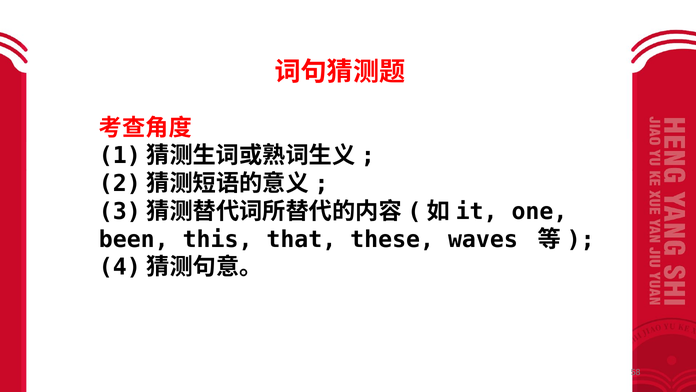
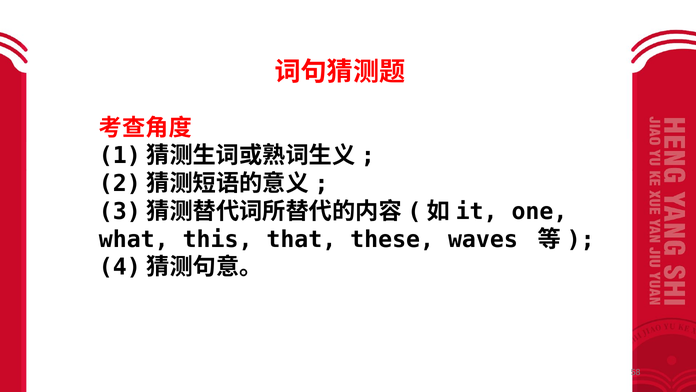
been: been -> what
